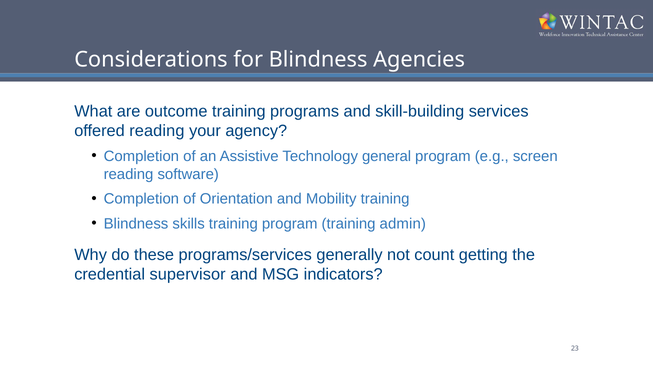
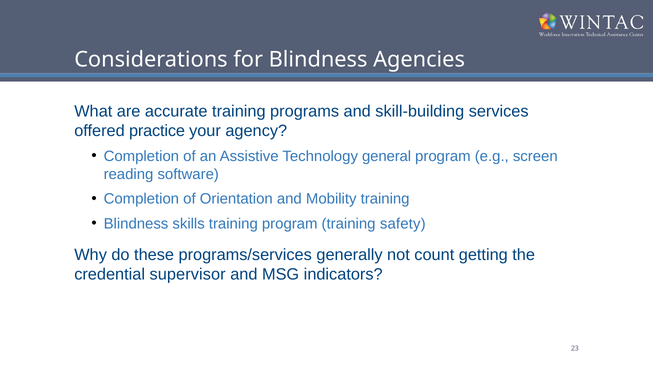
outcome: outcome -> accurate
offered reading: reading -> practice
admin: admin -> safety
